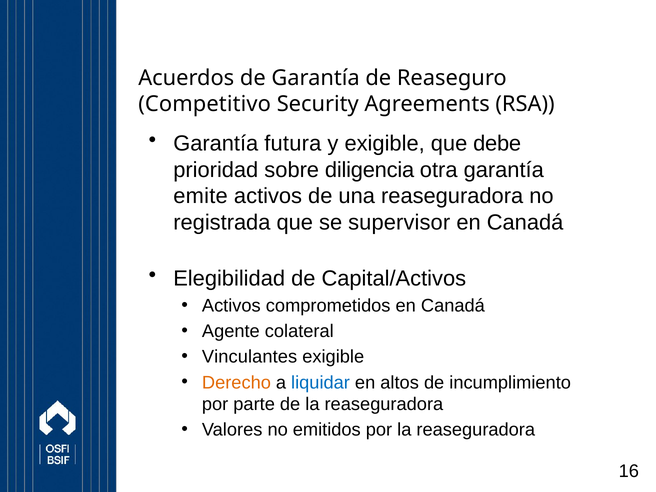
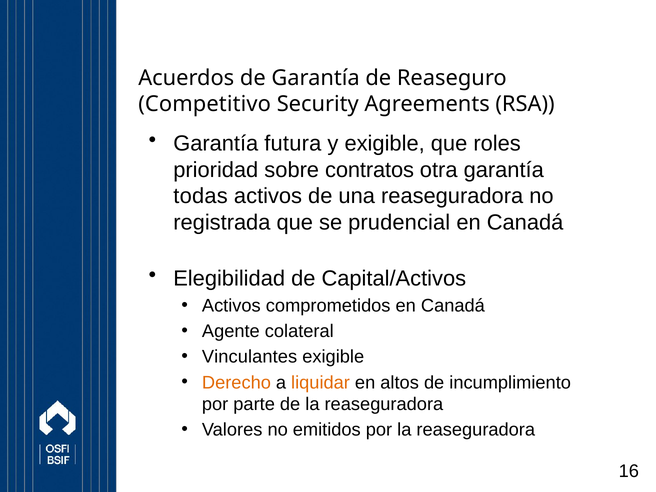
debe: debe -> roles
diligencia: diligencia -> contratos
emite: emite -> todas
supervisor: supervisor -> prudencial
liquidar colour: blue -> orange
